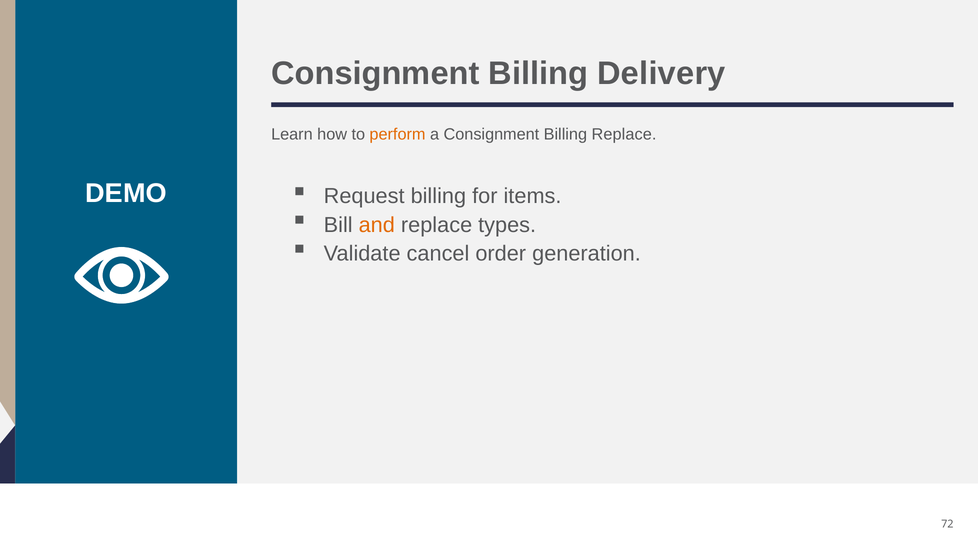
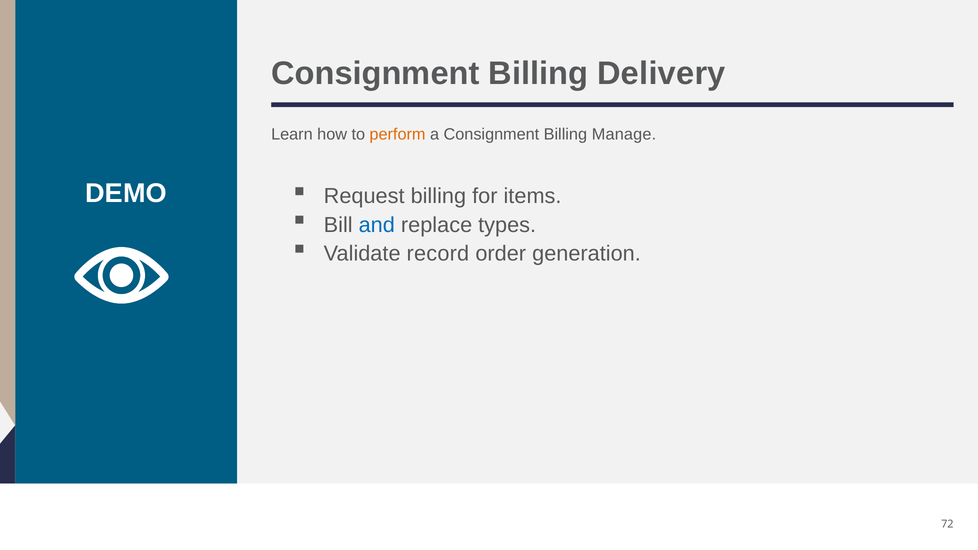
Billing Replace: Replace -> Manage
and colour: orange -> blue
cancel: cancel -> record
